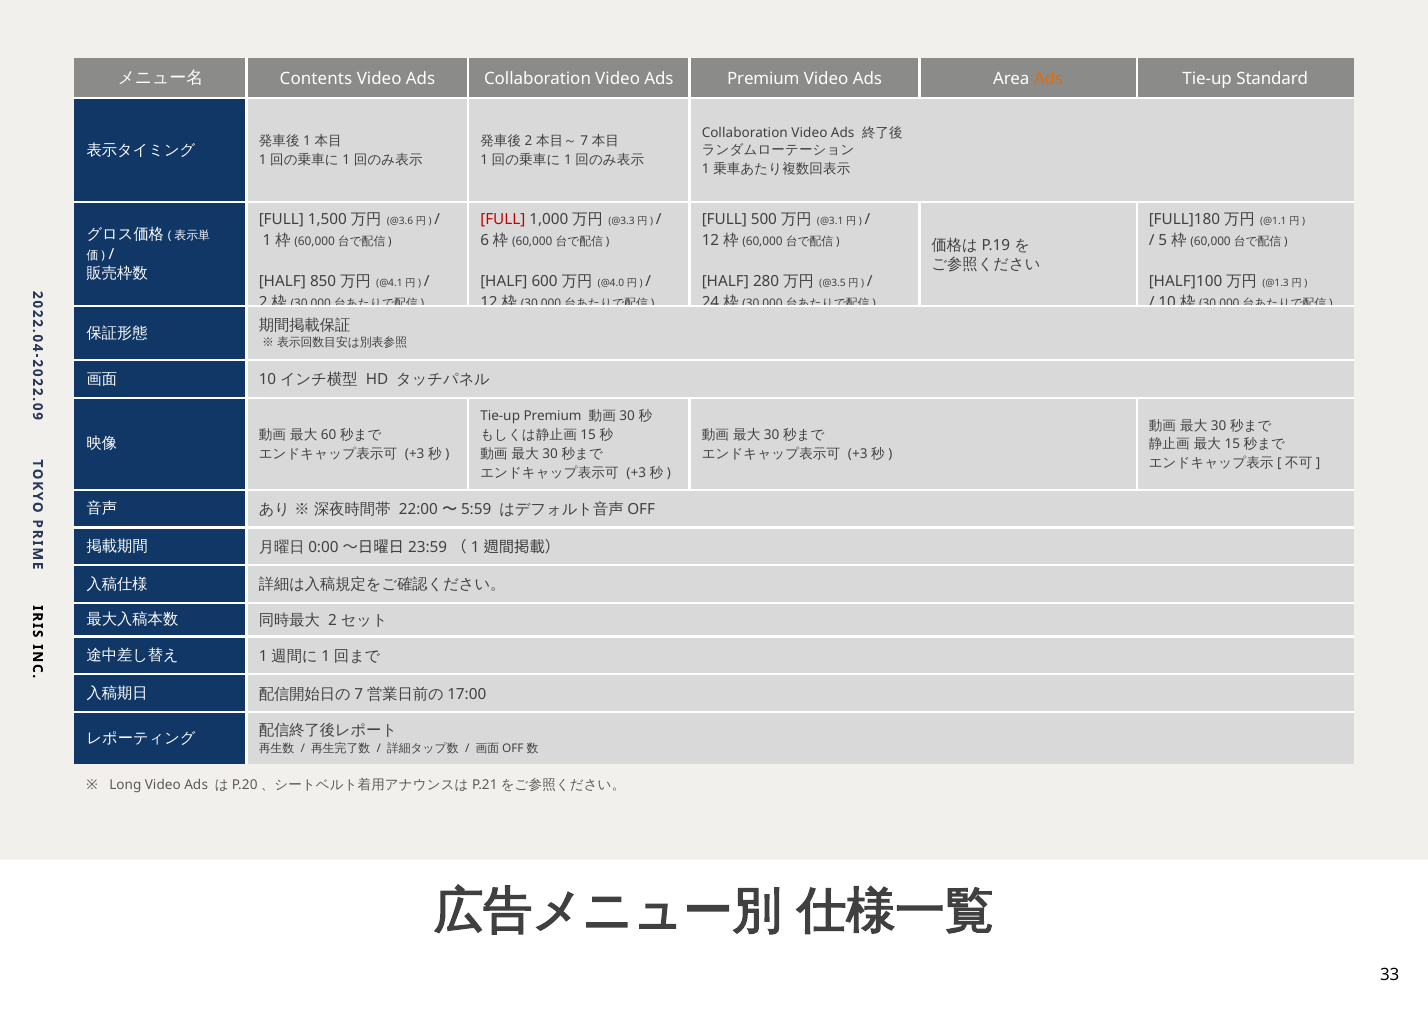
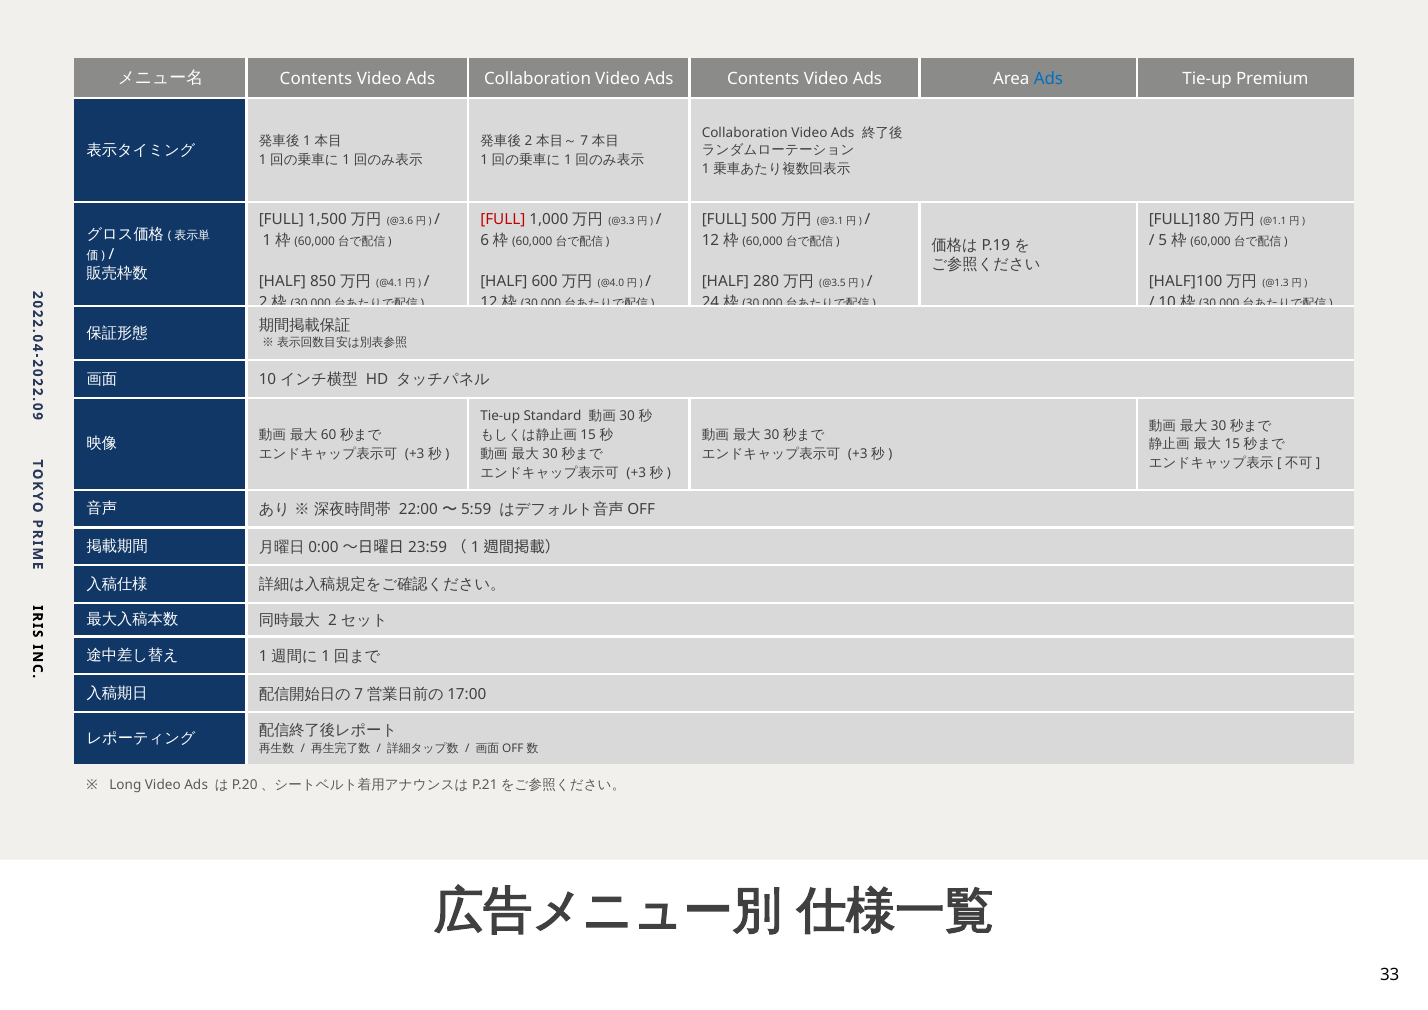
Ads Premium: Premium -> Contents
Ads at (1048, 79) colour: orange -> blue
Standard: Standard -> Premium
Tie-up Premium: Premium -> Standard
